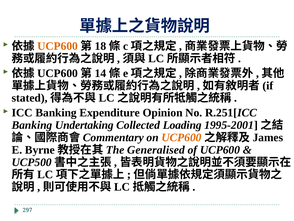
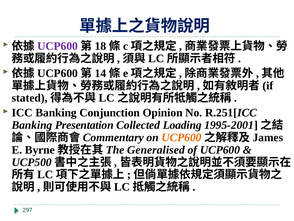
UCP600 at (58, 46) colour: orange -> purple
Expenditure: Expenditure -> Conjunction
Undertaking: Undertaking -> Presentation
